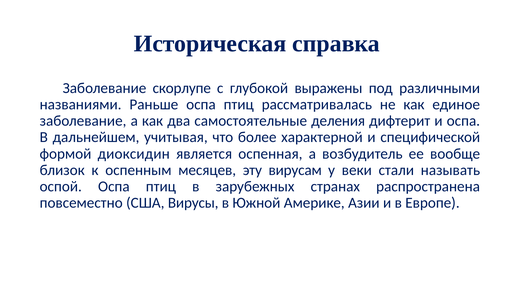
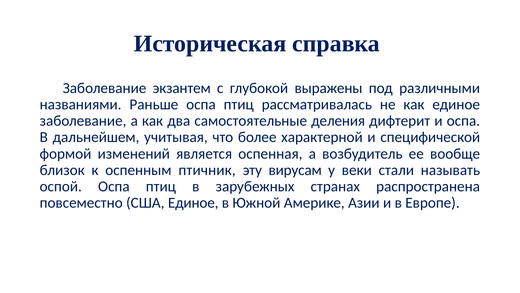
скорлупе: скорлупе -> экзантем
диоксидин: диоксидин -> изменений
месяцев: месяцев -> птичник
США Вирусы: Вирусы -> Единое
